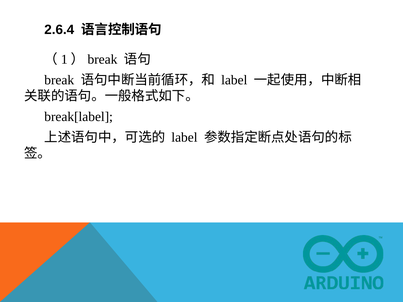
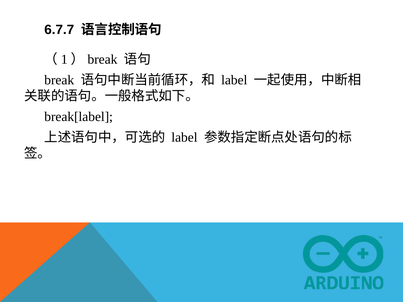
2.6.4: 2.6.4 -> 6.7.7
